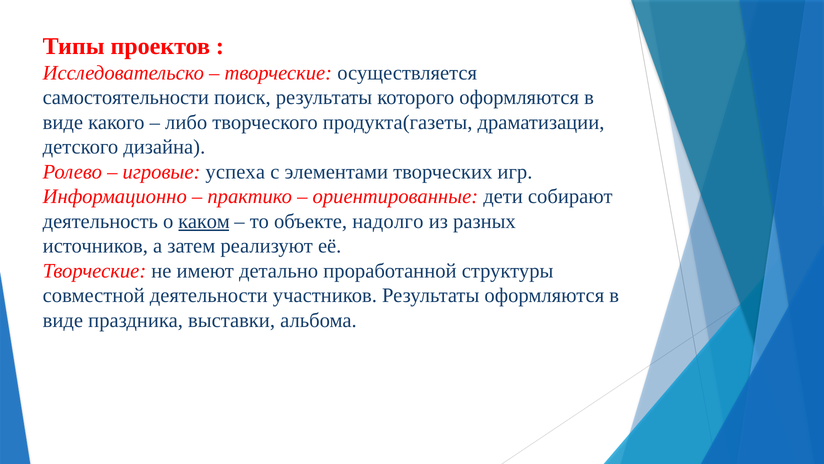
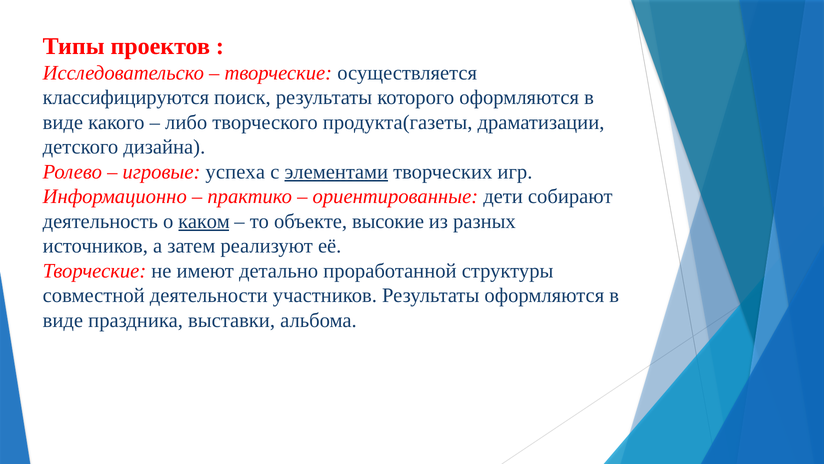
самостоятельности: самостоятельности -> классифицируются
элементами underline: none -> present
надолго: надолго -> высокие
